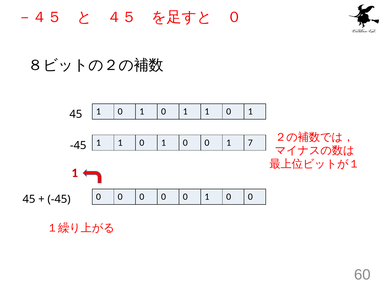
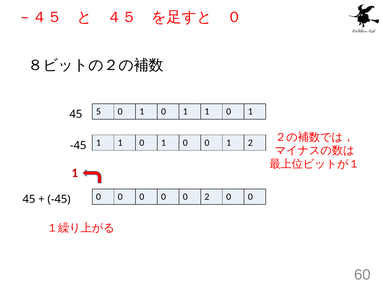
45 1: 1 -> 5
1 7: 7 -> 2
0 0 0 1: 1 -> 2
